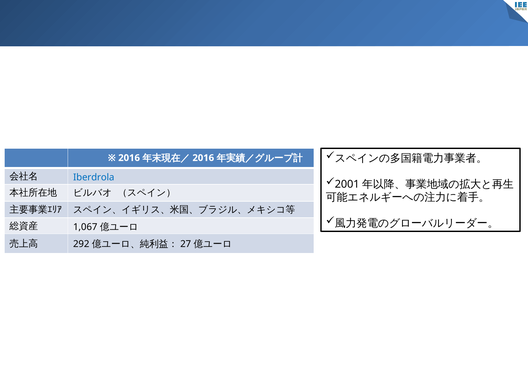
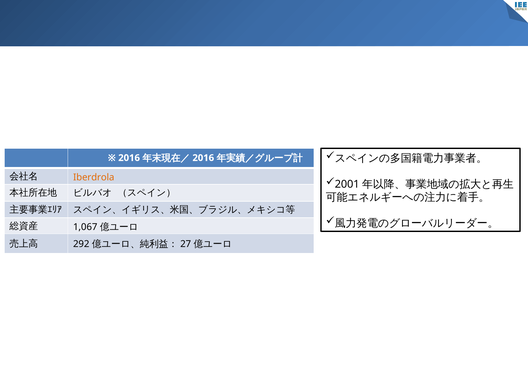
Iberdrola colour: blue -> orange
